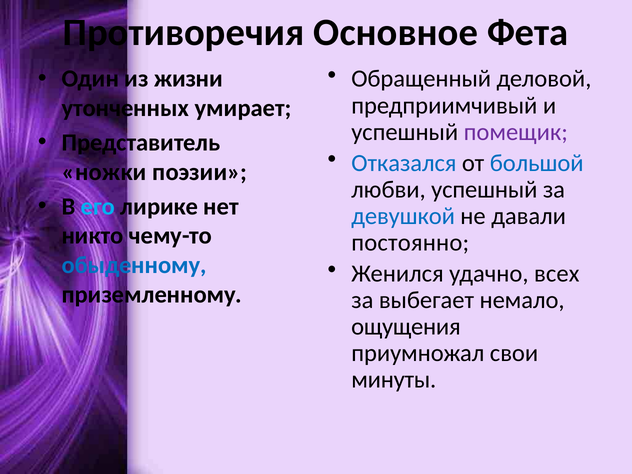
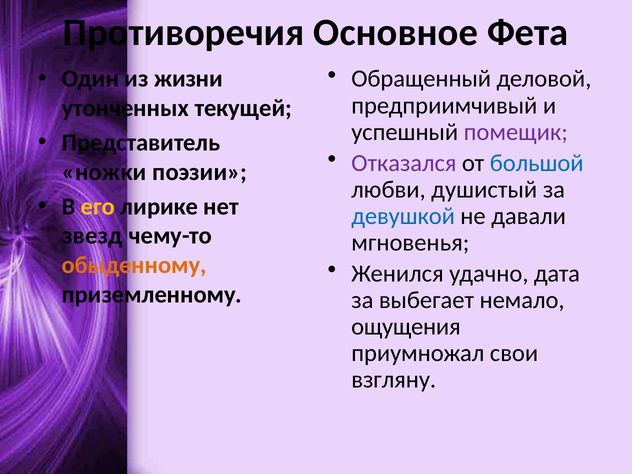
умирает: умирает -> текущей
Отказался colour: blue -> purple
любви успешный: успешный -> душистый
его colour: light blue -> yellow
никто: никто -> звезд
постоянно: постоянно -> мгновенья
обыденному colour: blue -> orange
всех: всех -> дата
минуты: минуты -> взгляну
